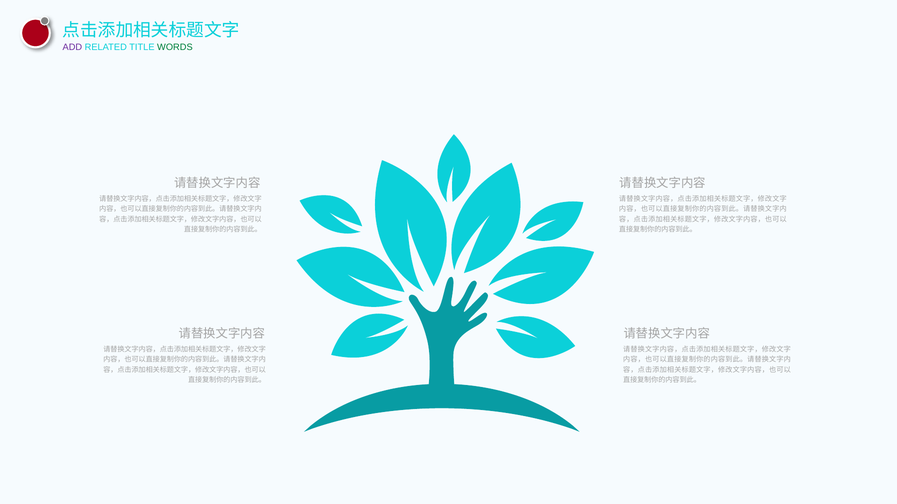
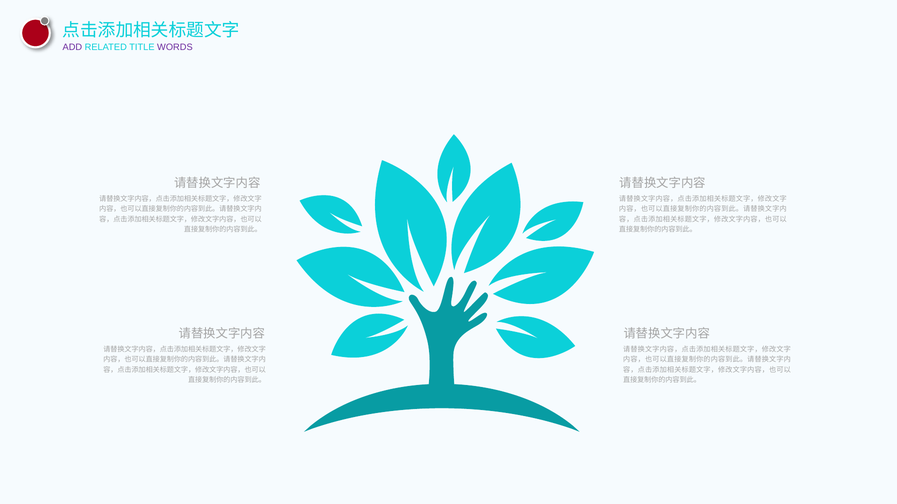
WORDS colour: green -> purple
